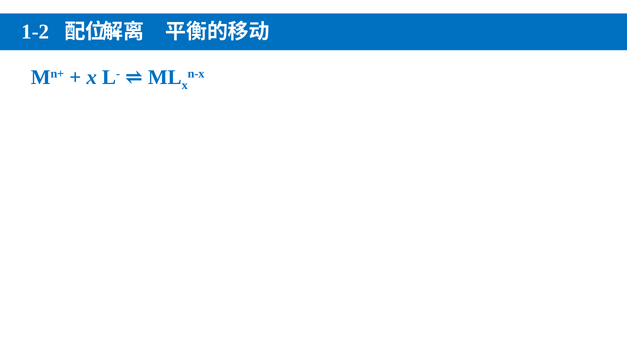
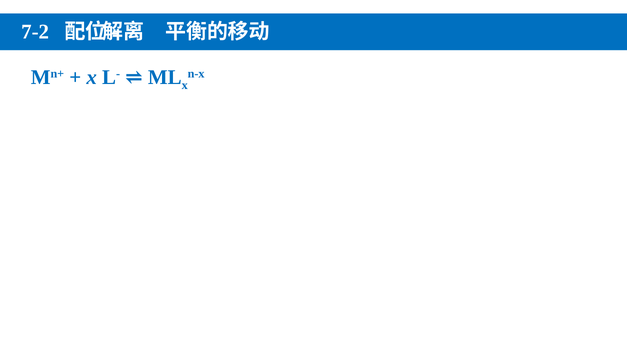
1-2: 1-2 -> 7-2
